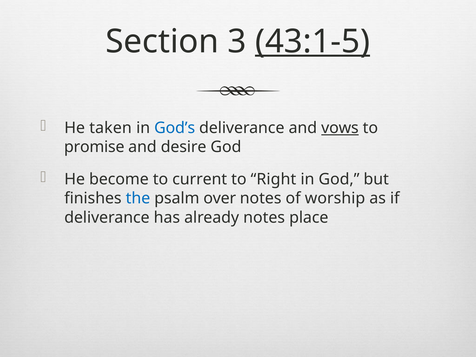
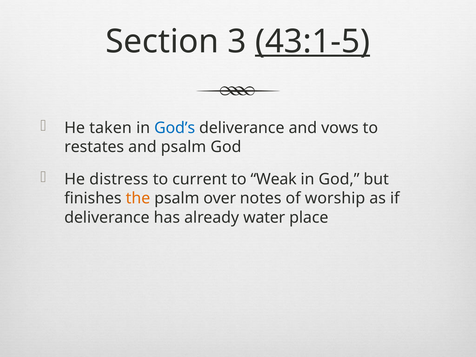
vows underline: present -> none
promise: promise -> restates
and desire: desire -> psalm
become: become -> distress
Right: Right -> Weak
the colour: blue -> orange
already notes: notes -> water
